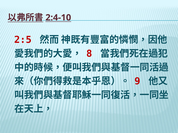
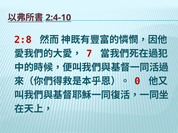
2:5: 2:5 -> 2:8
8: 8 -> 7
9: 9 -> 0
